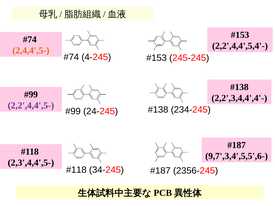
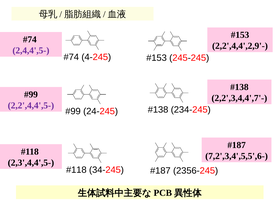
2,2',4,4',5,4'-: 2,2',4,4',5,4'- -> 2,2',4,4',2,9'-
2,4,4',5- colour: orange -> purple
2,2',3,4,4',4'-: 2,2',3,4,4',4'- -> 2,2',3,4,4',7'-
9,7',3,4',5,5',6-: 9,7',3,4',5,5',6- -> 7,2',3,4',5,5',6-
